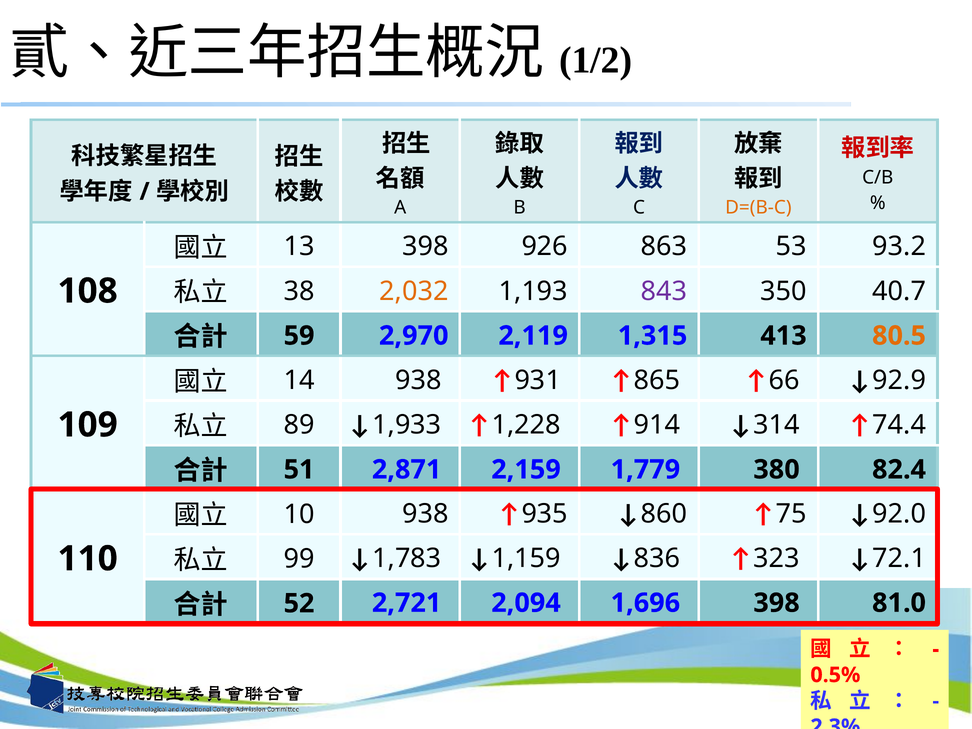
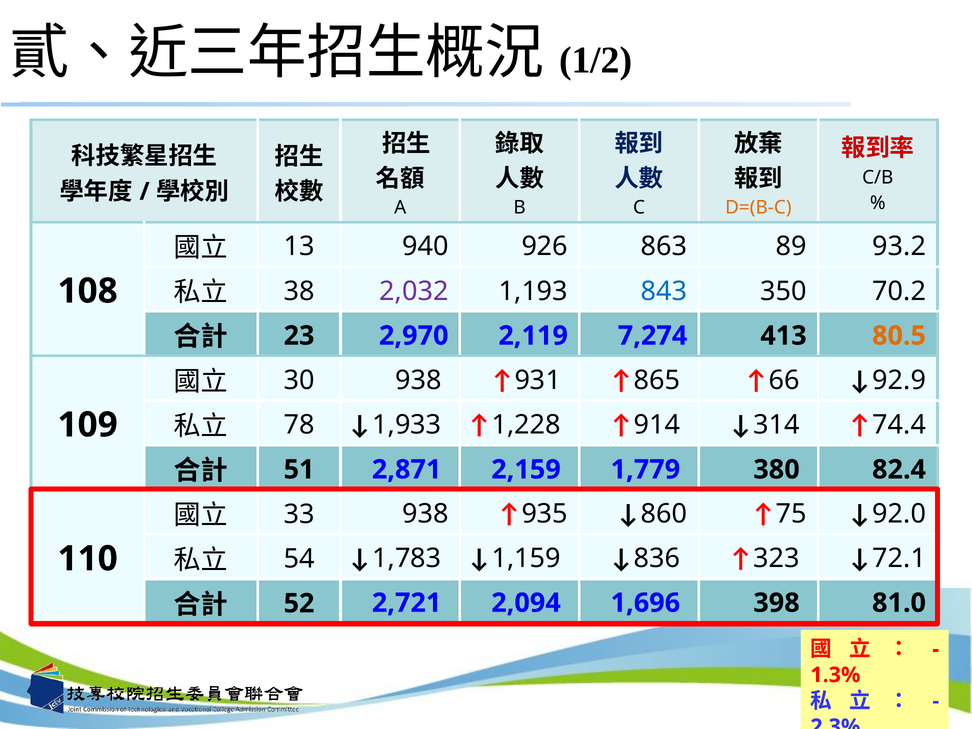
13 398: 398 -> 940
53: 53 -> 89
2,032 colour: orange -> purple
843 colour: purple -> blue
40.7: 40.7 -> 70.2
59: 59 -> 23
1,315: 1,315 -> 7,274
14: 14 -> 30
89: 89 -> 78
10: 10 -> 33
99: 99 -> 54
0.5%: 0.5% -> 1.3%
